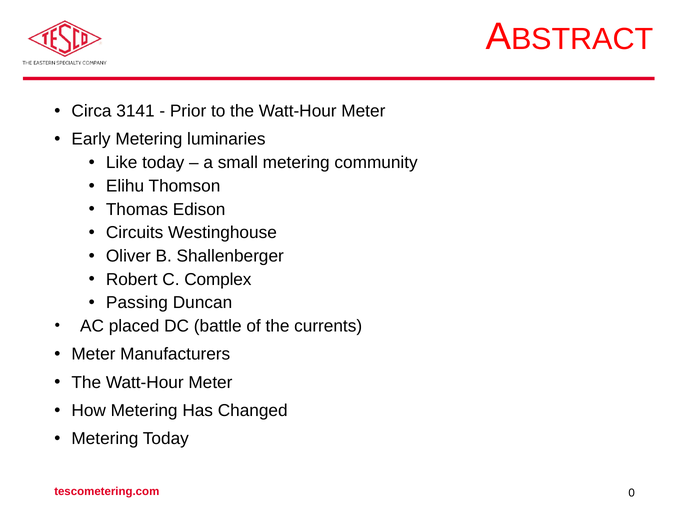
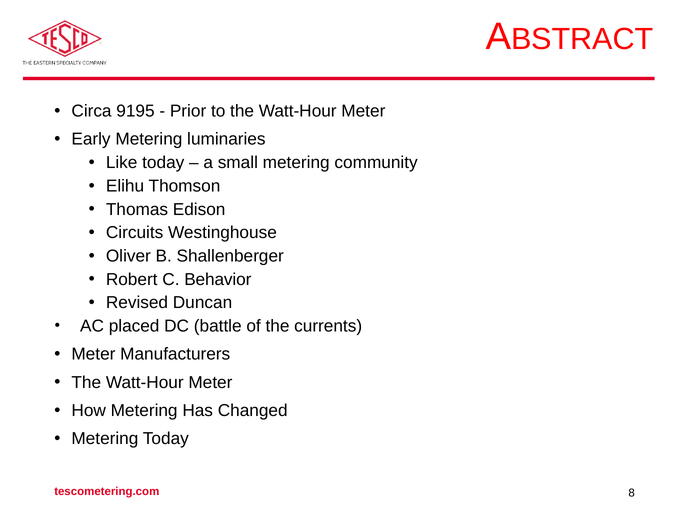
3141: 3141 -> 9195
Complex: Complex -> Behavior
Passing: Passing -> Revised
0: 0 -> 8
